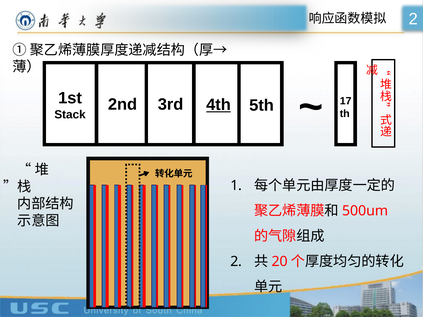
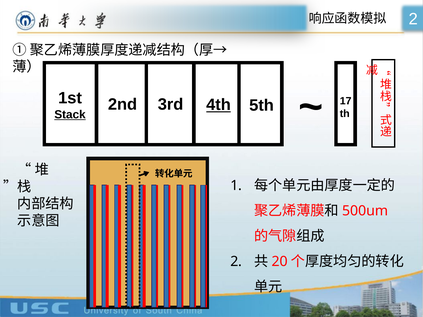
Stack underline: none -> present
